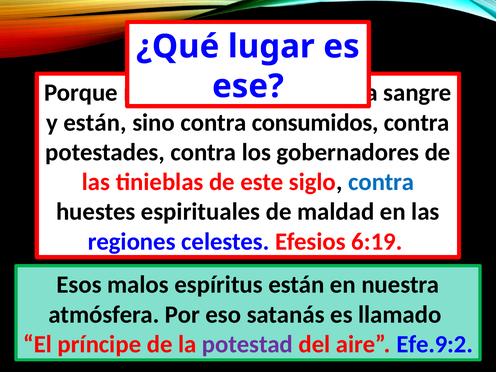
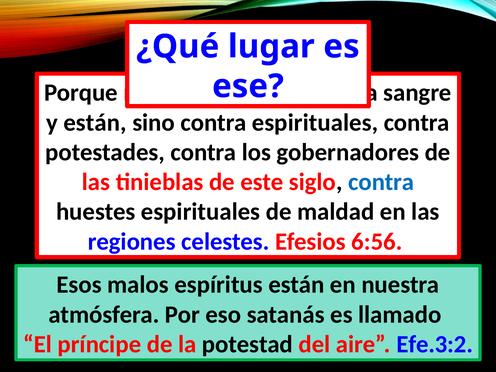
contra consumidos: consumidos -> espirituales
6:19: 6:19 -> 6:56
potestad colour: purple -> black
Efe.9:2: Efe.9:2 -> Efe.3:2
